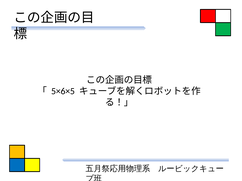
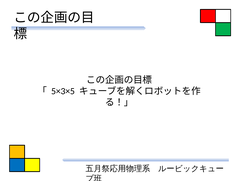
5×6×5: 5×6×5 -> 5×3×5
